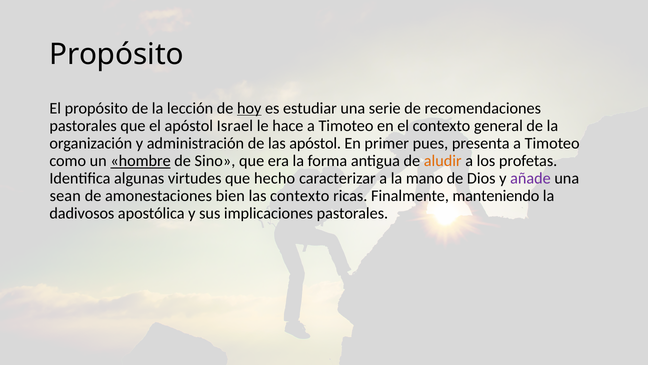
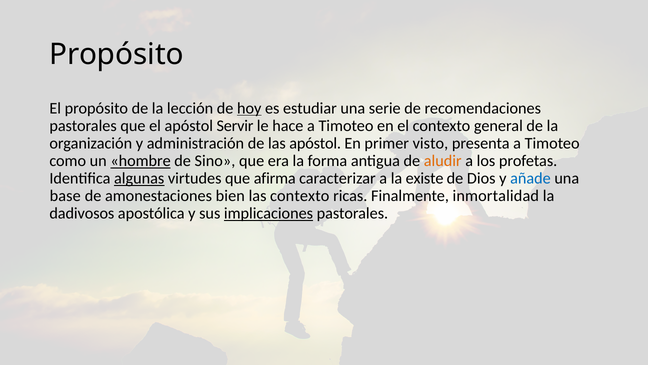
Israel: Israel -> Servir
pues: pues -> visto
algunas underline: none -> present
hecho: hecho -> afirma
mano: mano -> existe
añade colour: purple -> blue
sean: sean -> base
manteniendo: manteniendo -> inmortalidad
implicaciones underline: none -> present
